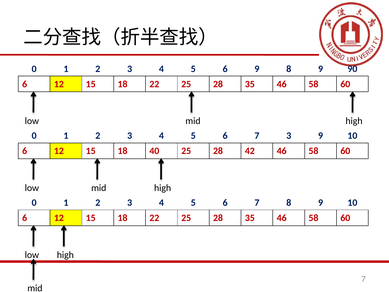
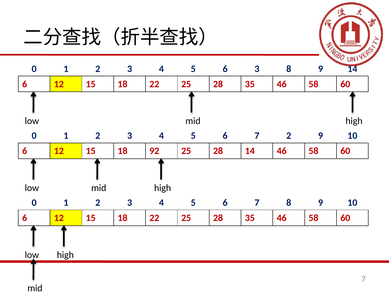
6 9: 9 -> 3
9 90: 90 -> 14
7 3: 3 -> 2
40: 40 -> 92
28 42: 42 -> 14
